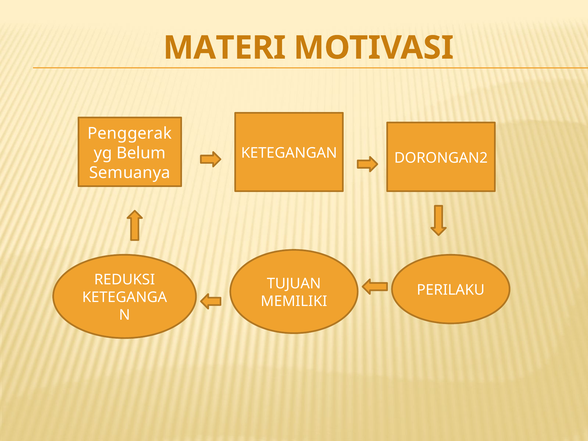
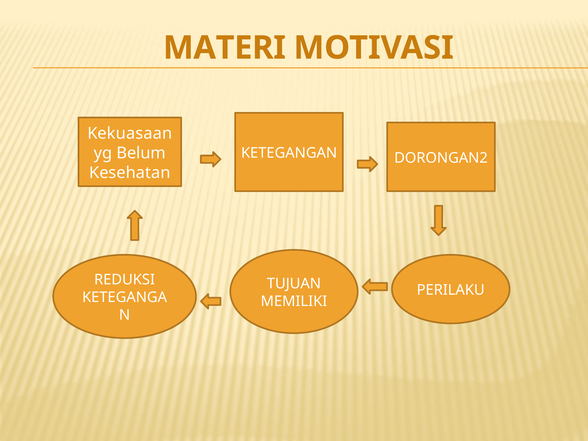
Penggerak: Penggerak -> Kekuasaan
Semuanya: Semuanya -> Kesehatan
